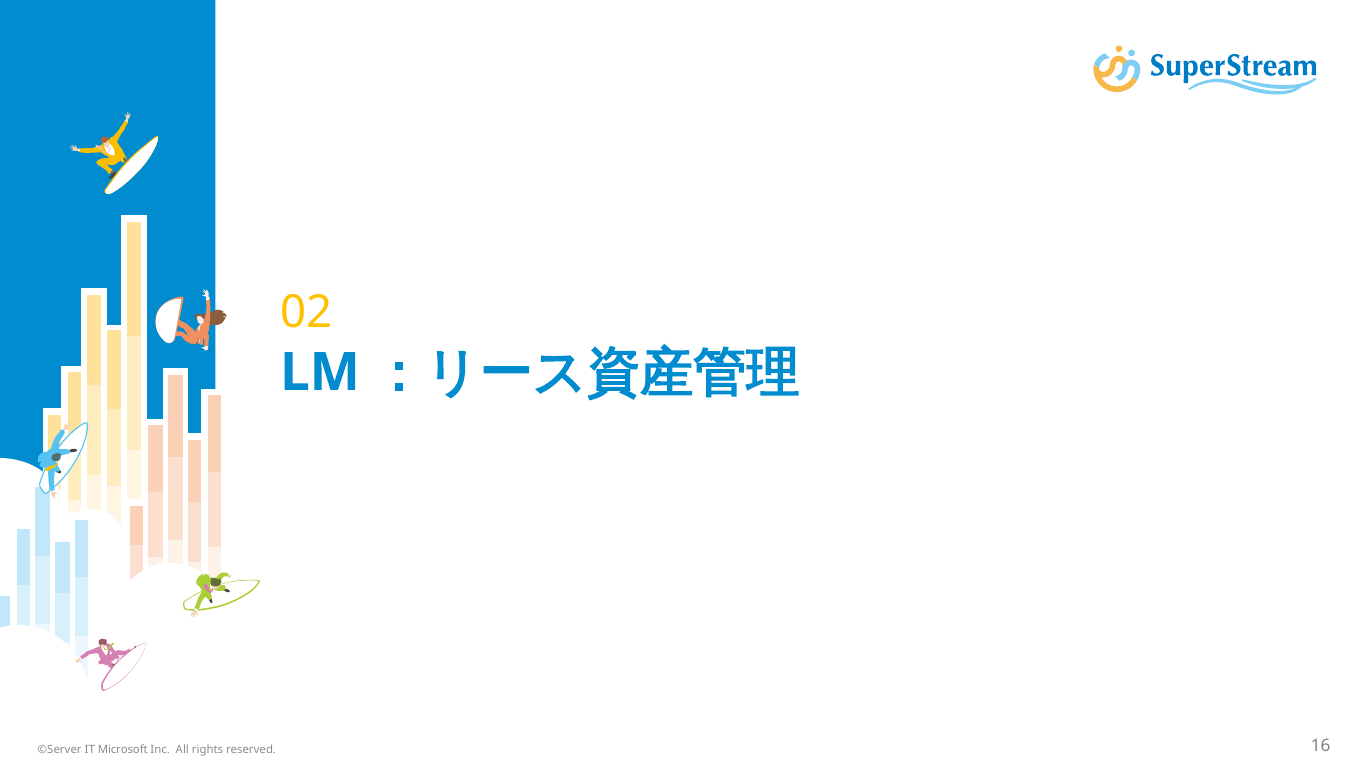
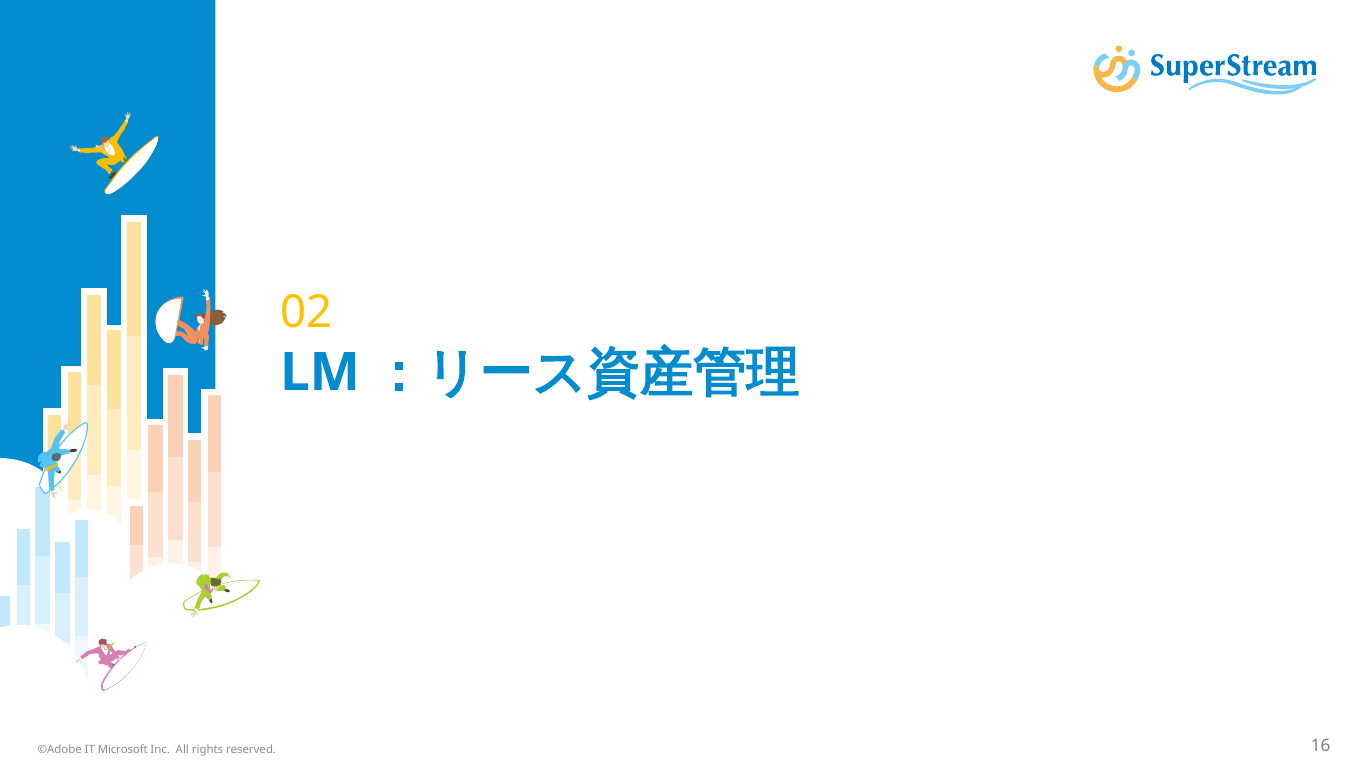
©Server: ©Server -> ©Adobe
